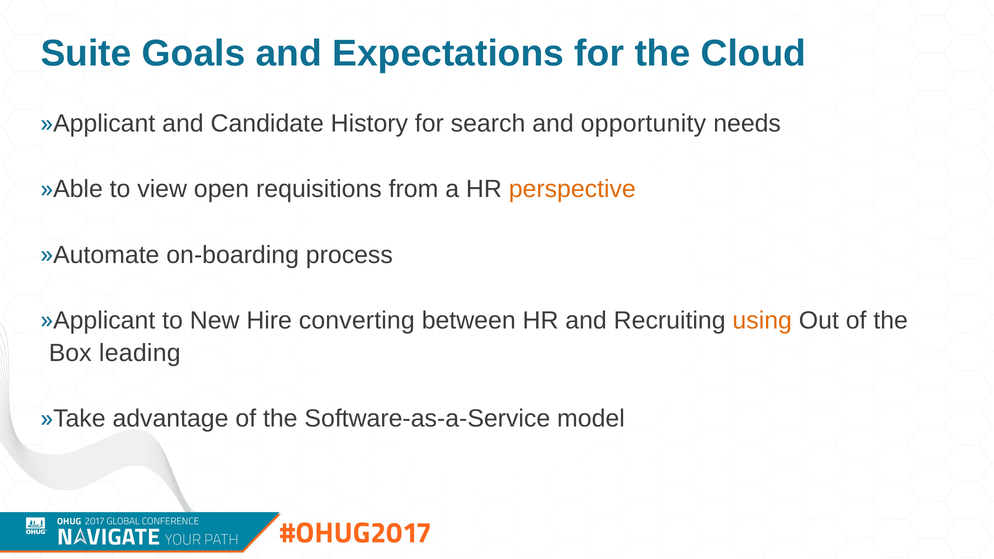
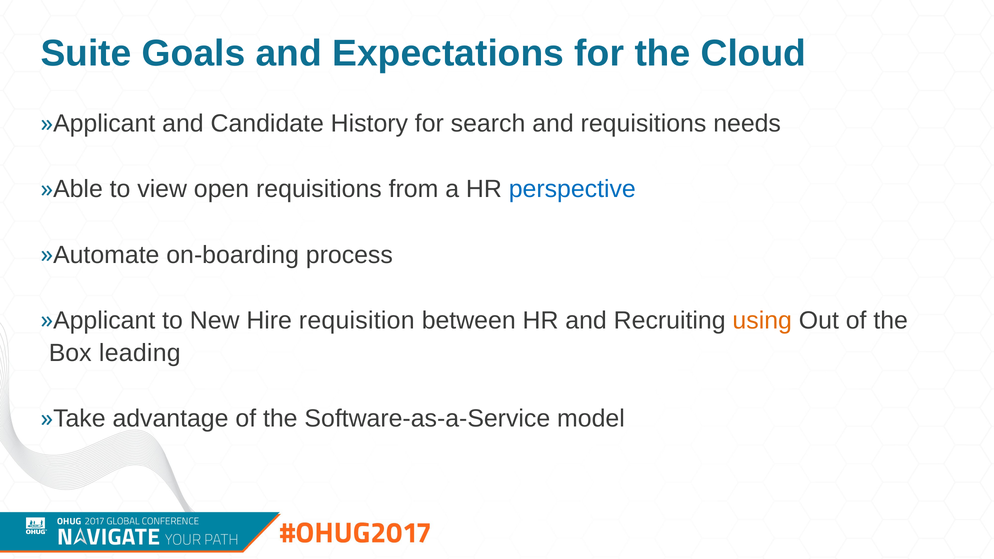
and opportunity: opportunity -> requisitions
perspective colour: orange -> blue
converting: converting -> requisition
